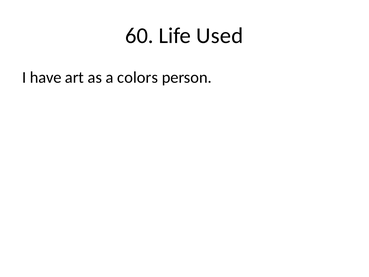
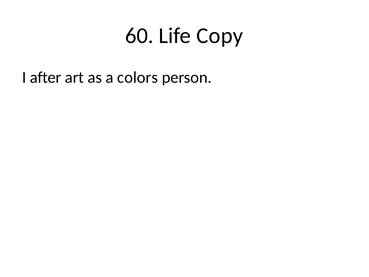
Used: Used -> Copy
have: have -> after
